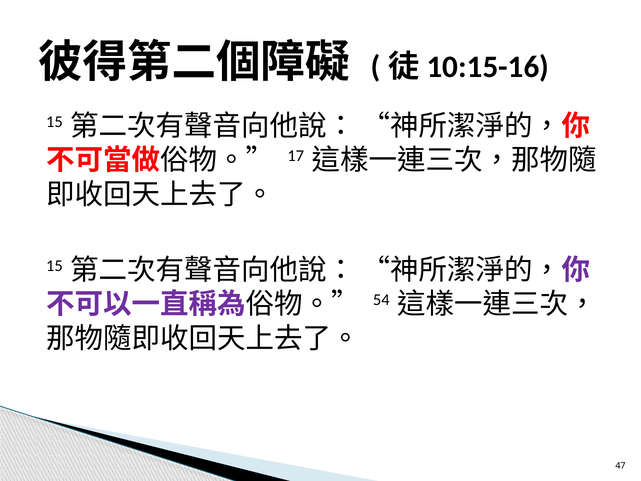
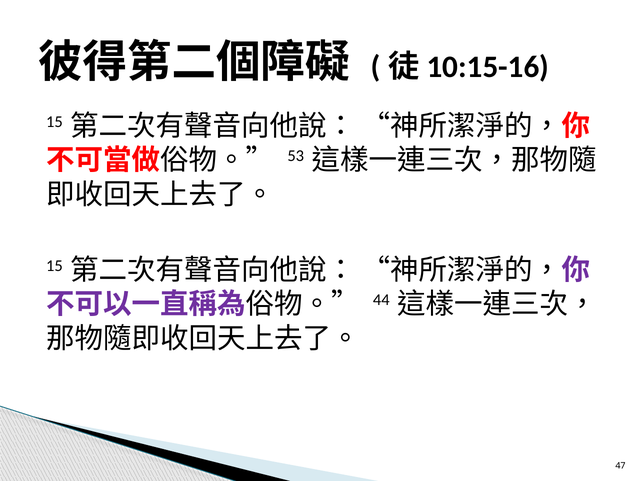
17: 17 -> 53
54: 54 -> 44
